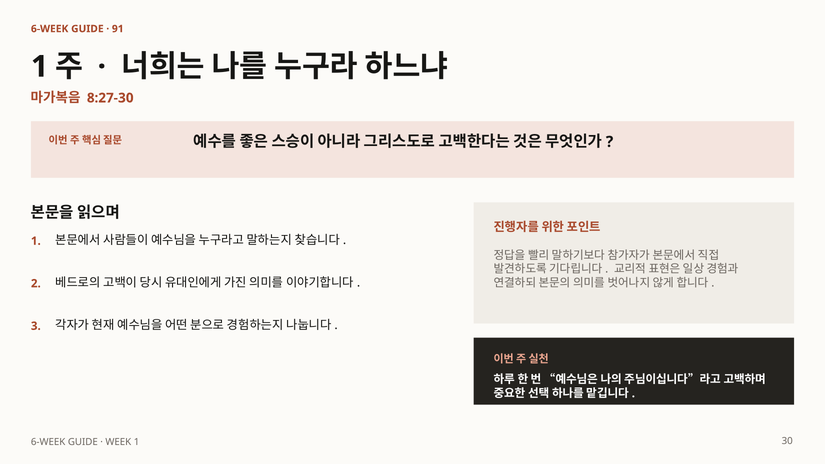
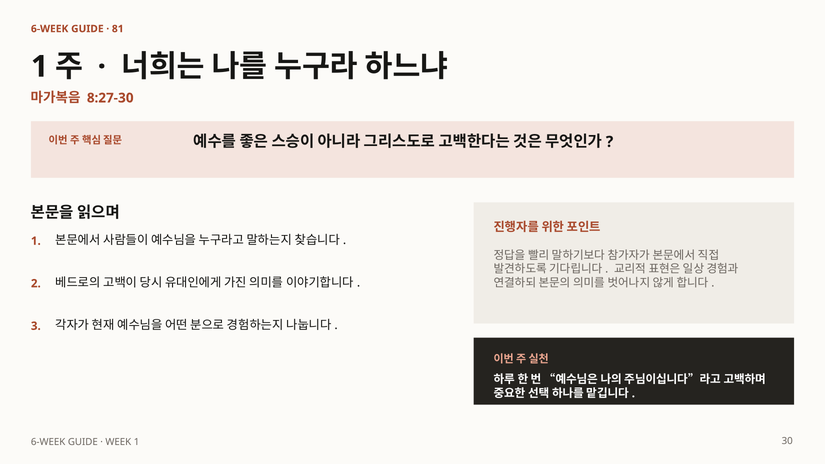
91: 91 -> 81
